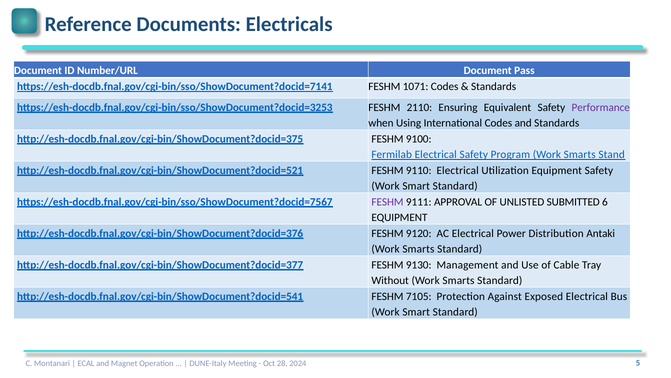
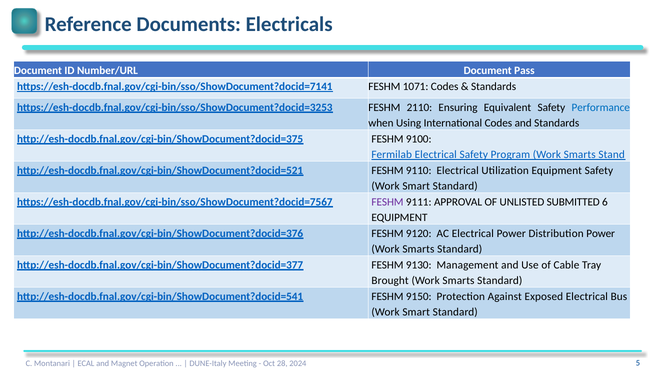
Performance colour: purple -> blue
Distribution Antaki: Antaki -> Power
Without: Without -> Brought
7105: 7105 -> 9150
